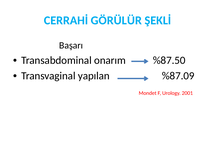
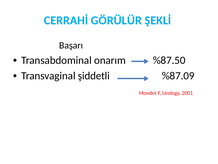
yapılan: yapılan -> şiddetli
